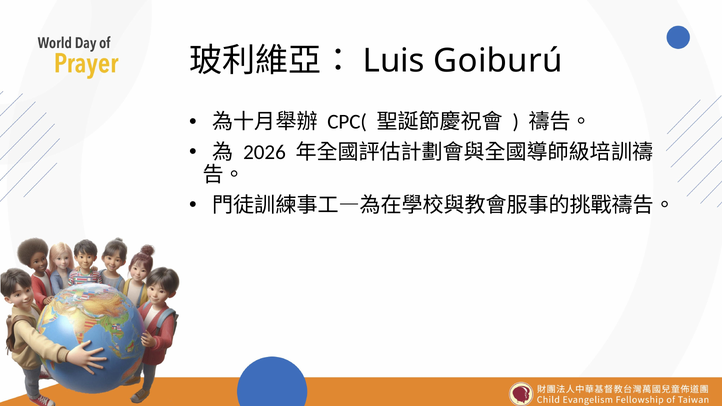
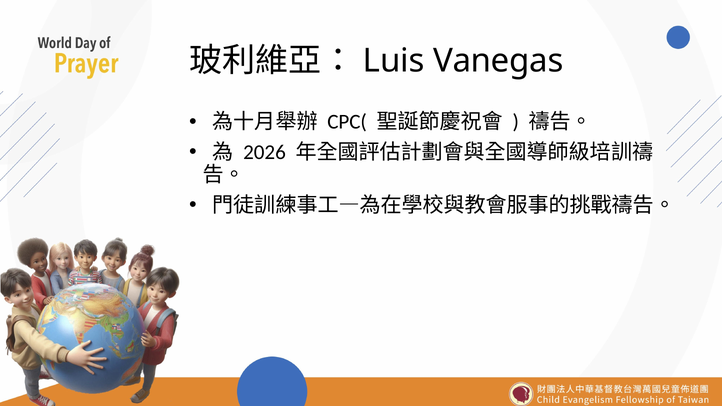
Goiburú: Goiburú -> Vanegas
